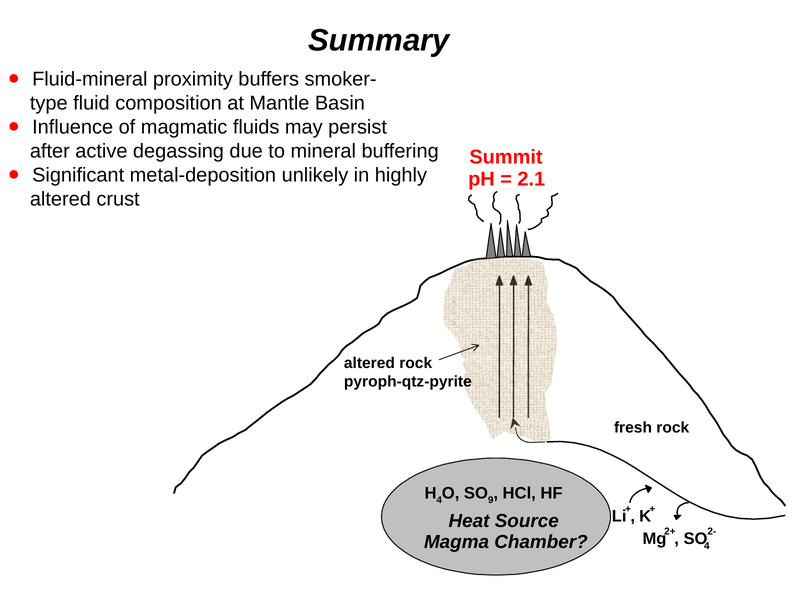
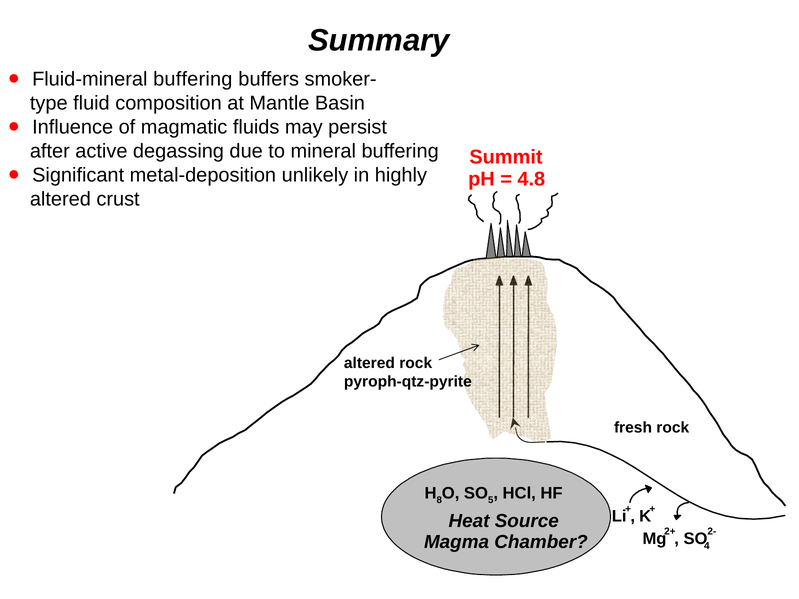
Fluid-mineral proximity: proximity -> buffering
2.1: 2.1 -> 4.8
4 at (439, 500): 4 -> 8
9: 9 -> 5
